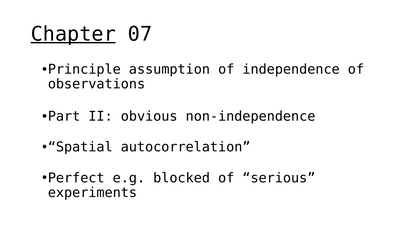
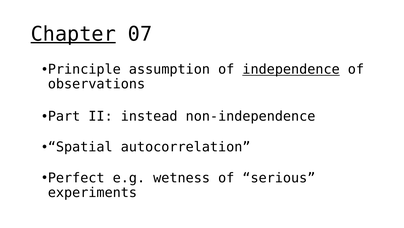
independence underline: none -> present
obvious: obvious -> instead
blocked: blocked -> wetness
